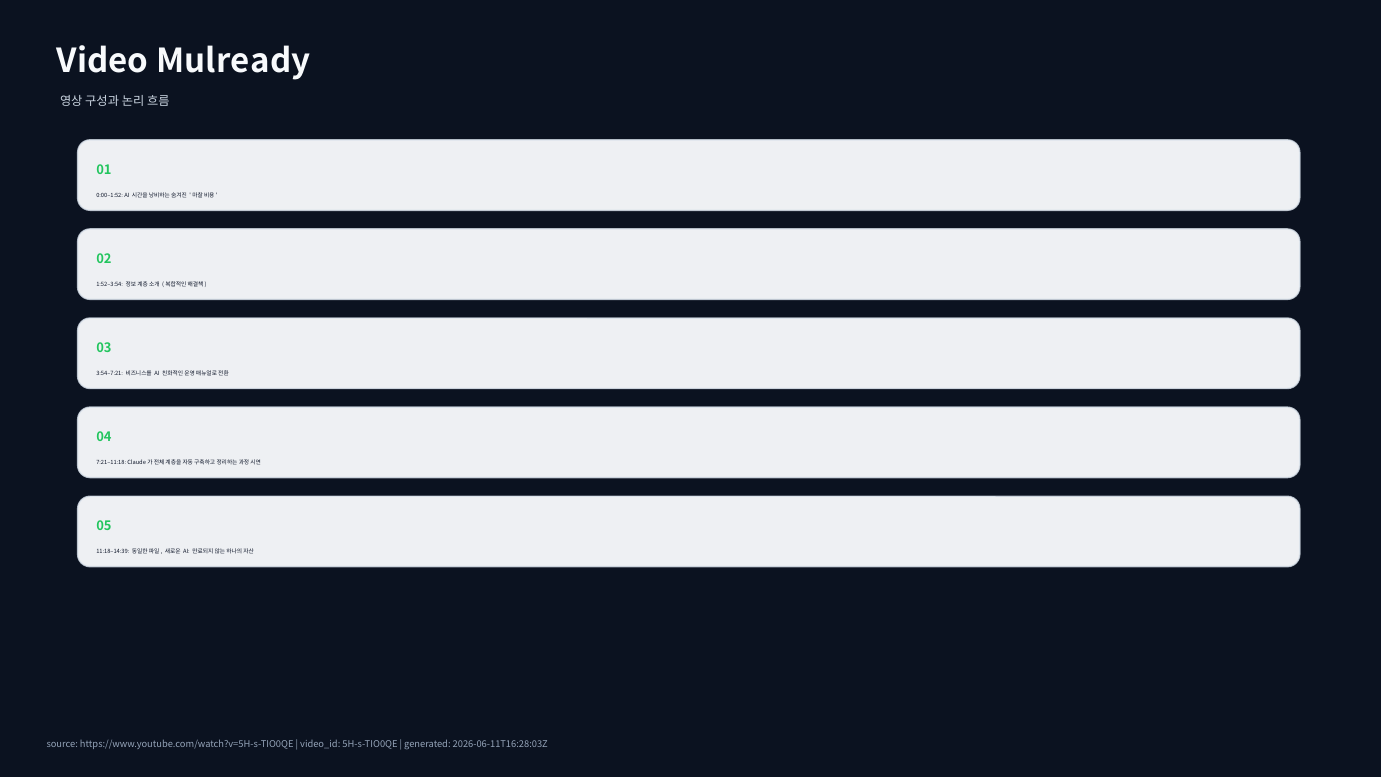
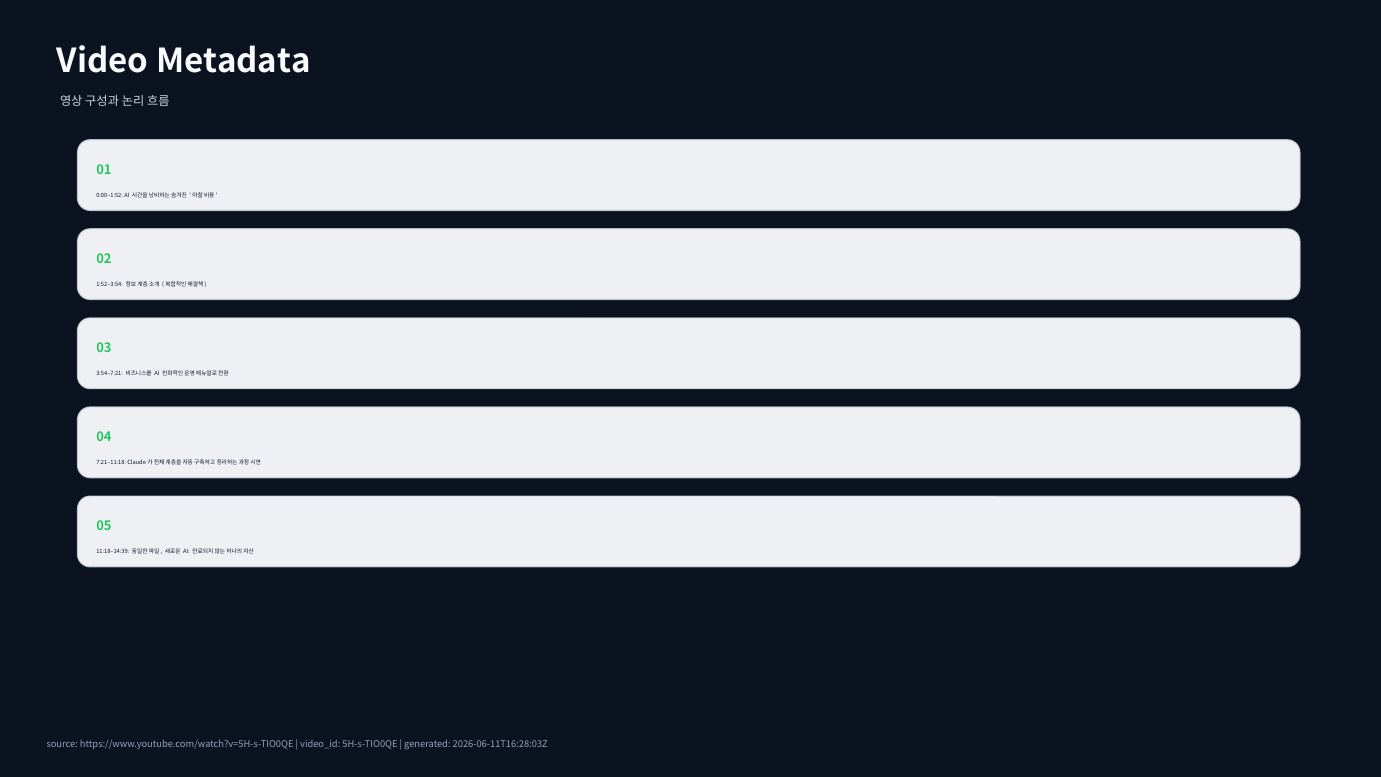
Mulready: Mulready -> Metadata
